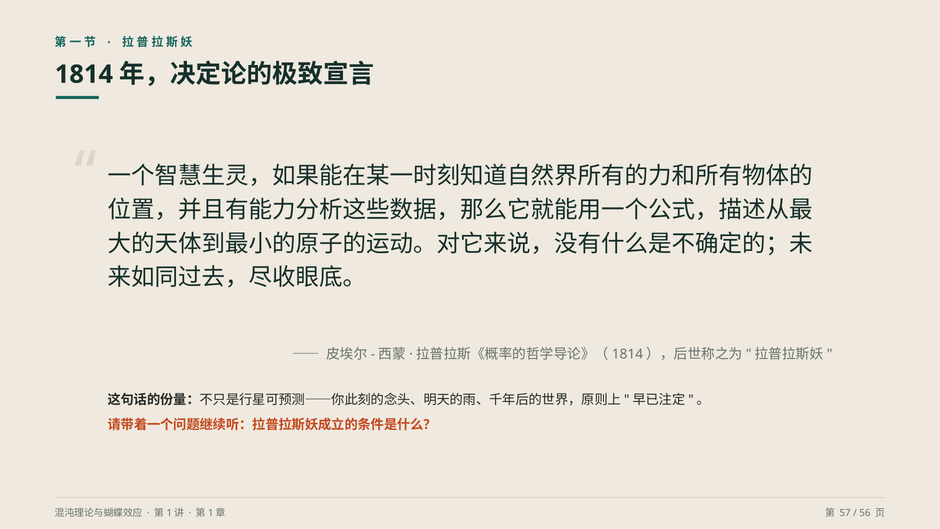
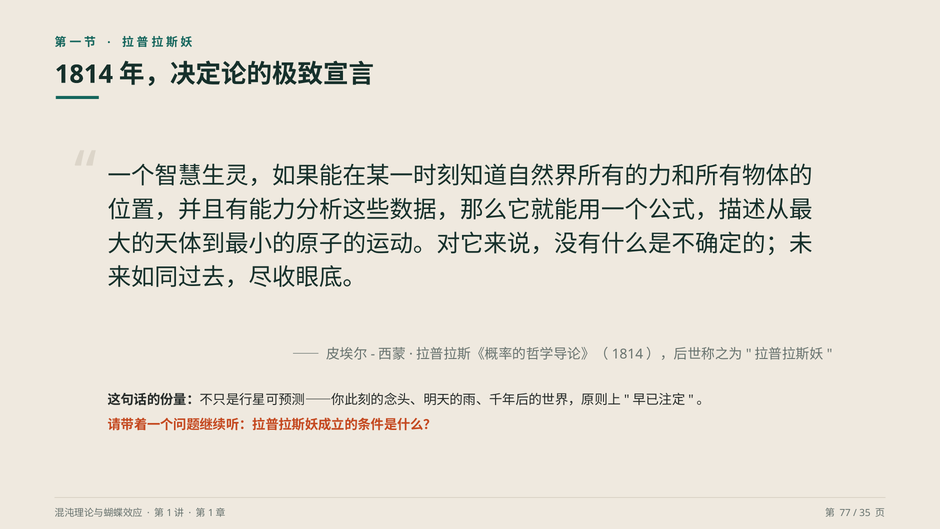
57: 57 -> 77
56: 56 -> 35
